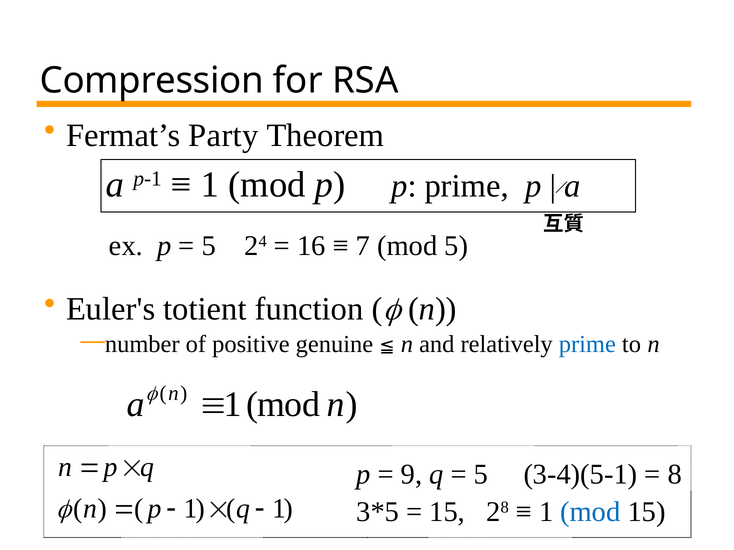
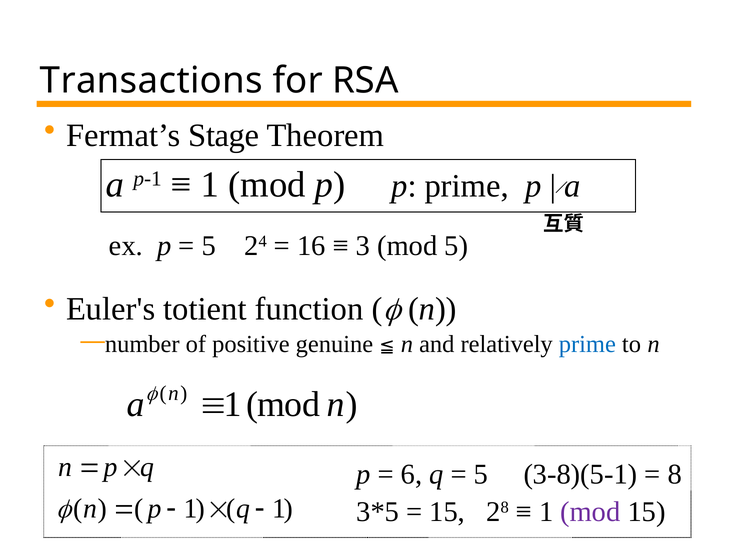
Compression: Compression -> Transactions
Party: Party -> Stage
7: 7 -> 3
9: 9 -> 6
3-4)(5-1: 3-4)(5-1 -> 3-8)(5-1
mod at (590, 512) colour: blue -> purple
